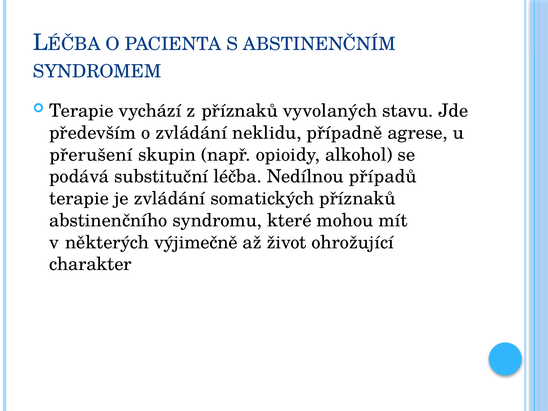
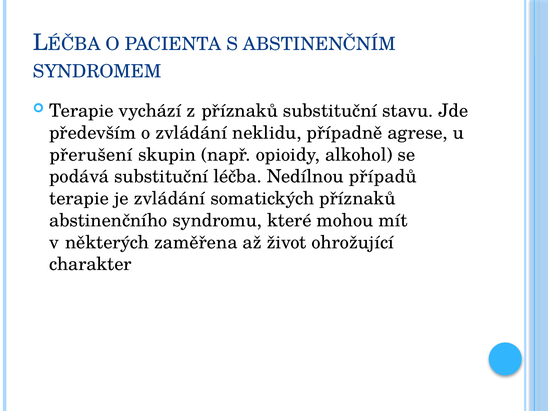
příznaků vyvolaných: vyvolaných -> substituční
výjimečně: výjimečně -> zaměřena
